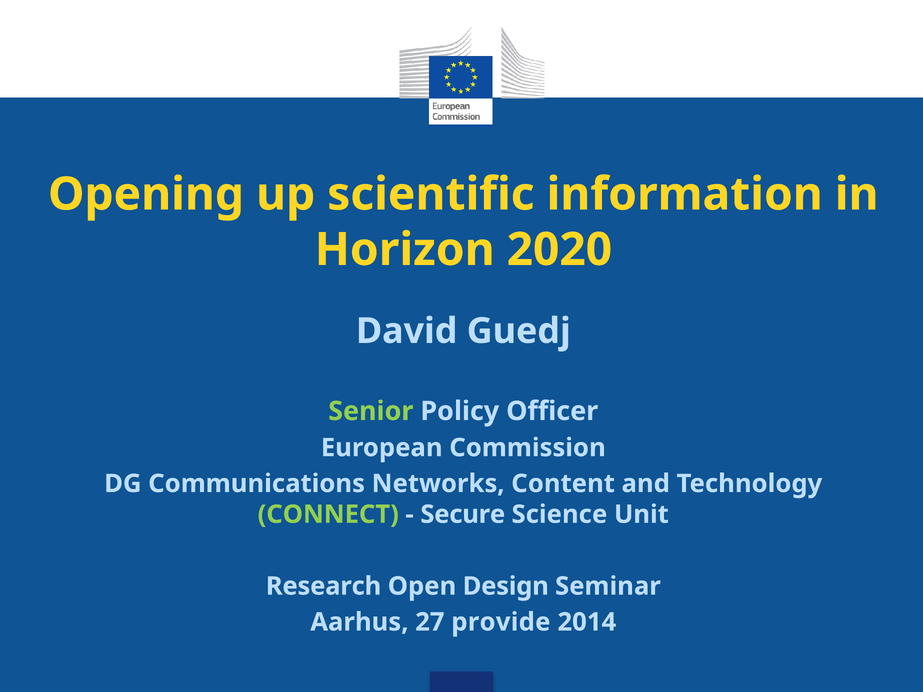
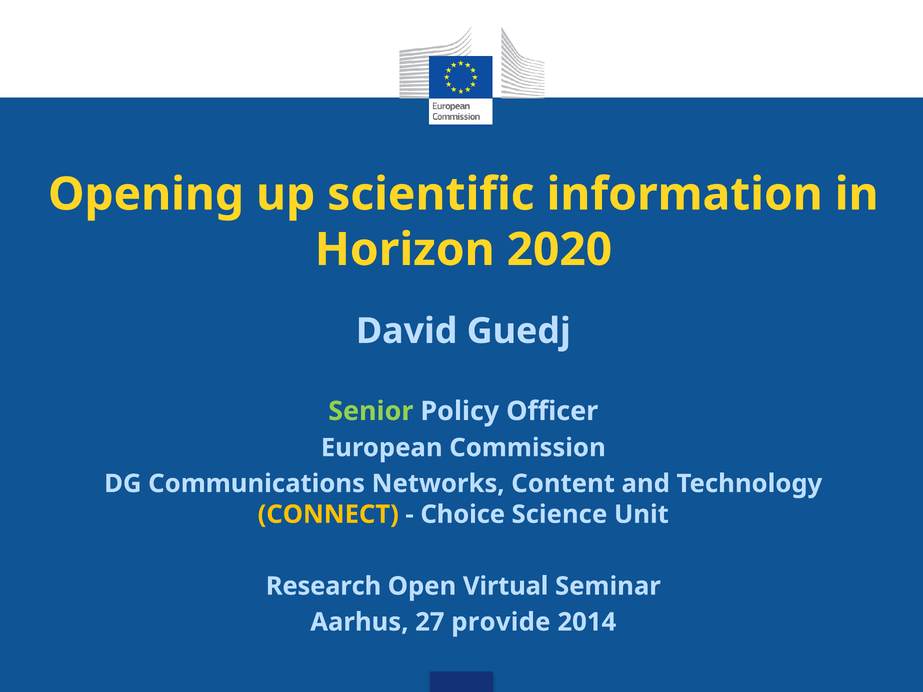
CONNECT colour: light green -> yellow
Secure: Secure -> Choice
Design: Design -> Virtual
